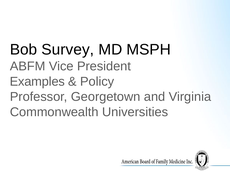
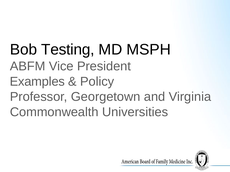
Survey: Survey -> Testing
